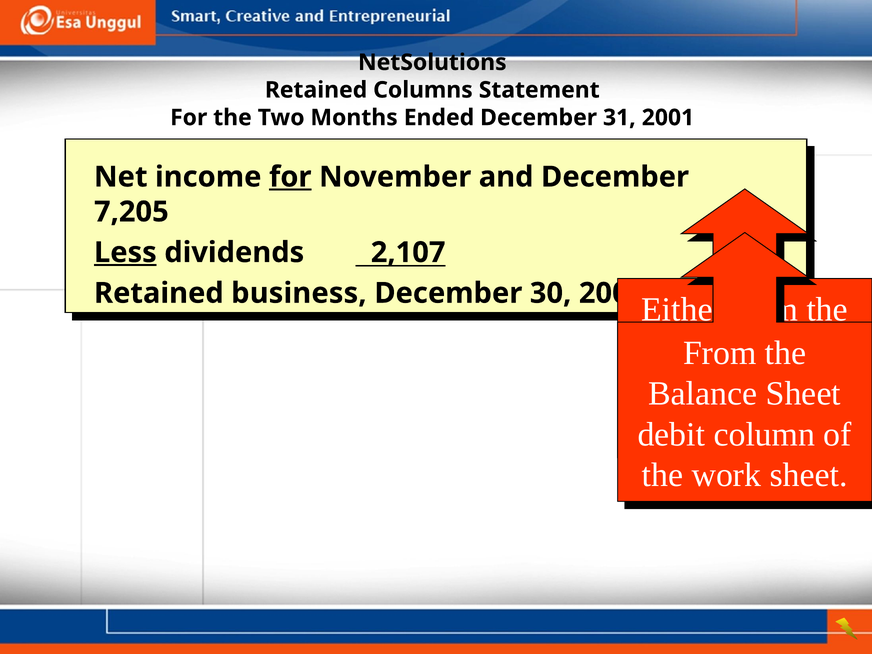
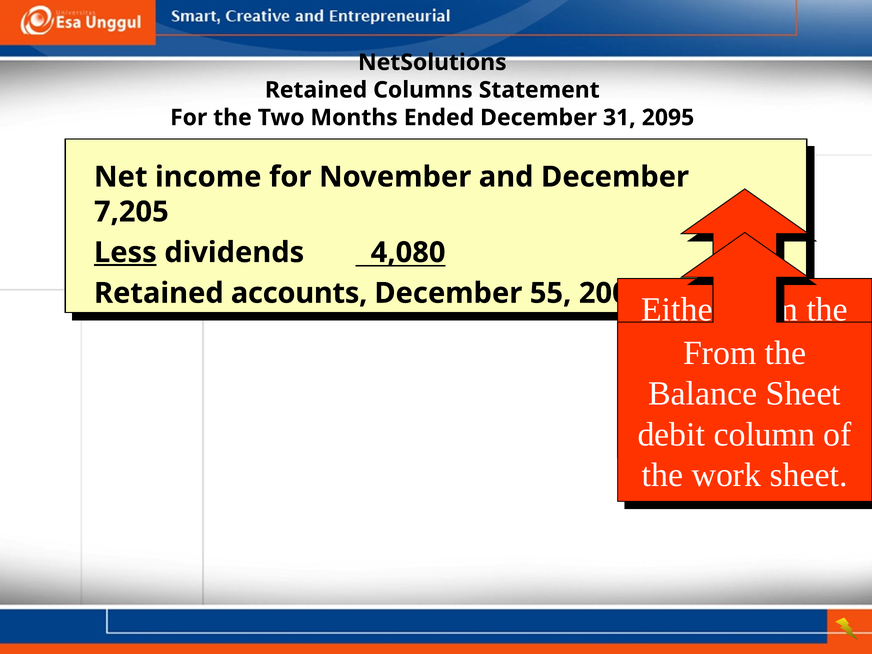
2001: 2001 -> 2095
for at (290, 177) underline: present -> none
2,107: 2,107 -> 4,080
business: business -> accounts
30: 30 -> 55
